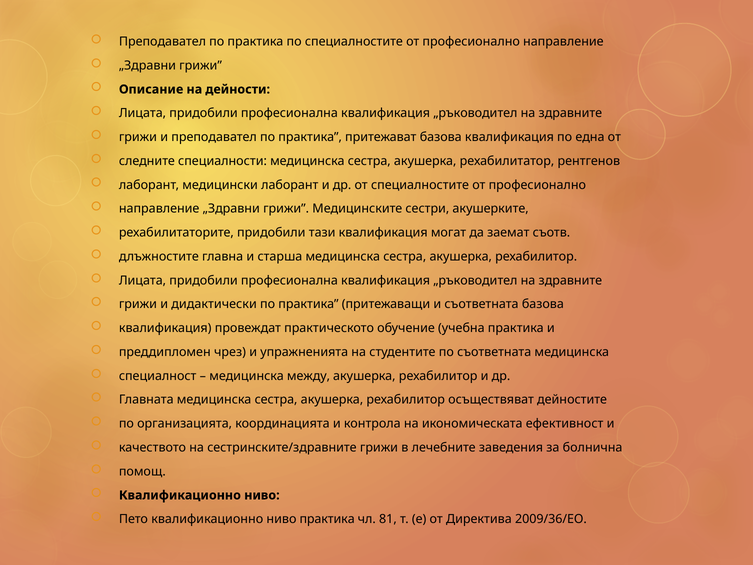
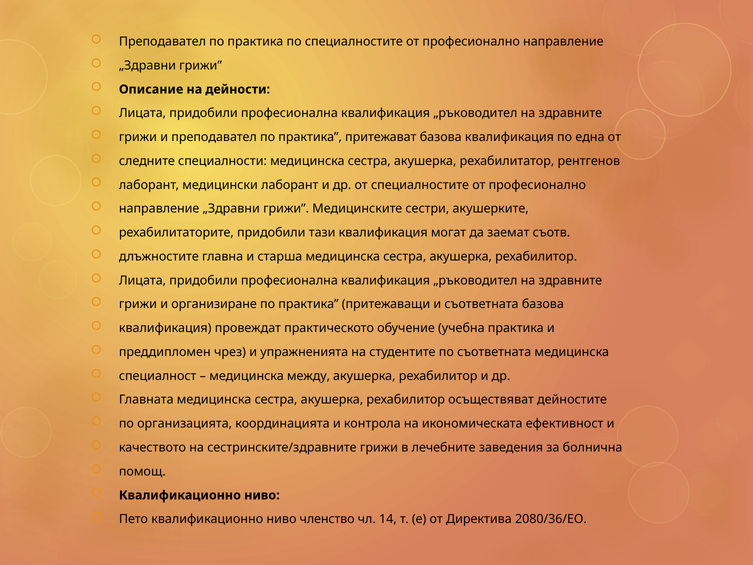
дидактически: дидактически -> организиране
ниво практика: практика -> членство
81: 81 -> 14
2009/36/ЕО: 2009/36/ЕО -> 2080/36/ЕО
